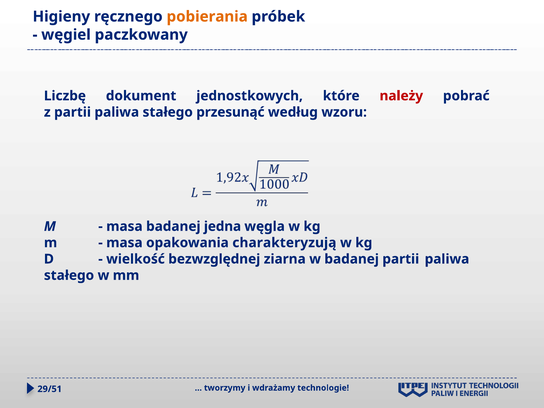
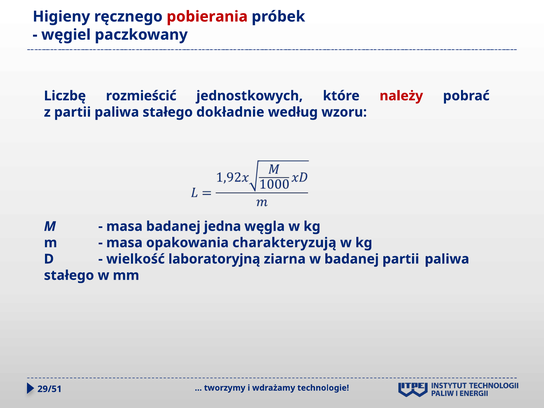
pobierania colour: orange -> red
dokument: dokument -> rozmieścić
przesunąć: przesunąć -> dokładnie
bezwzględnej: bezwzględnej -> laboratoryjną
